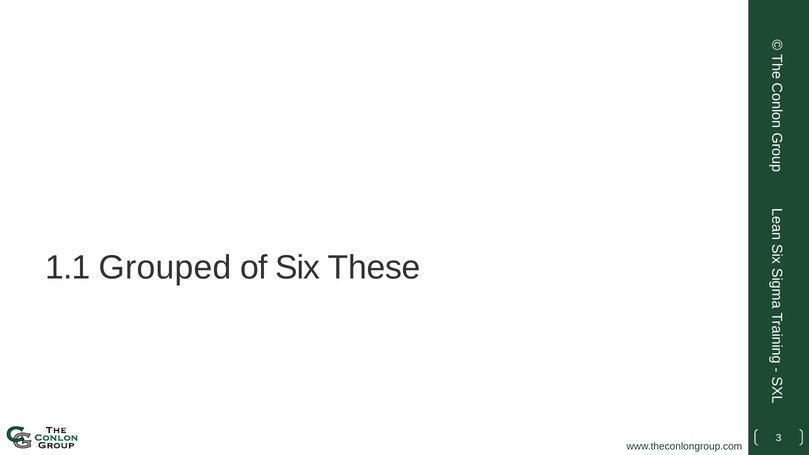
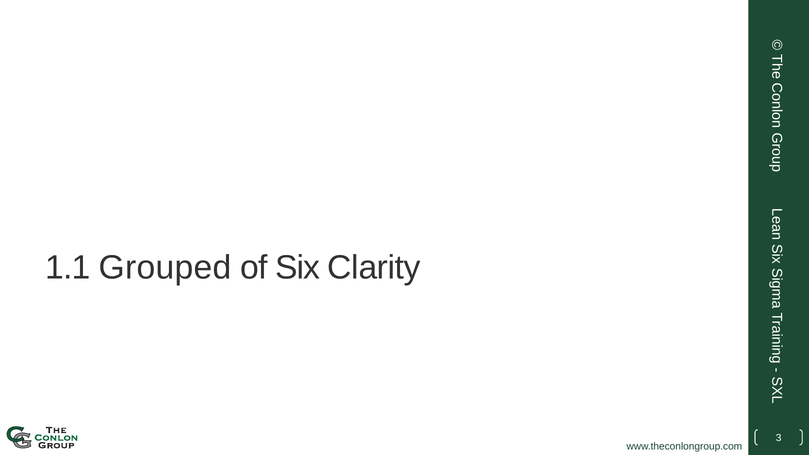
These: These -> Clarity
